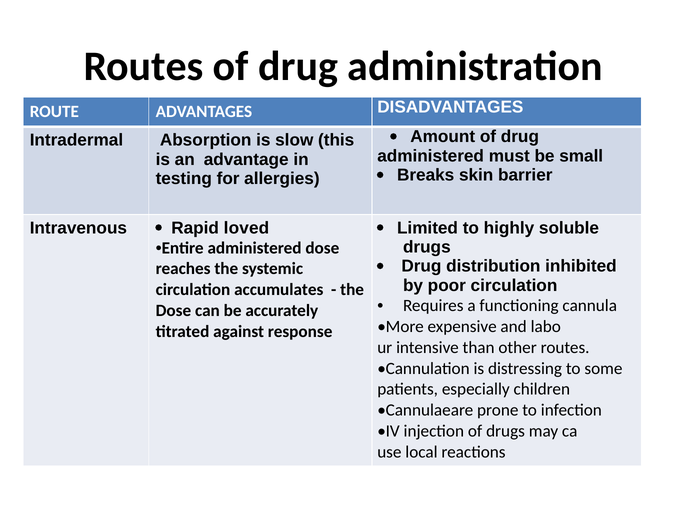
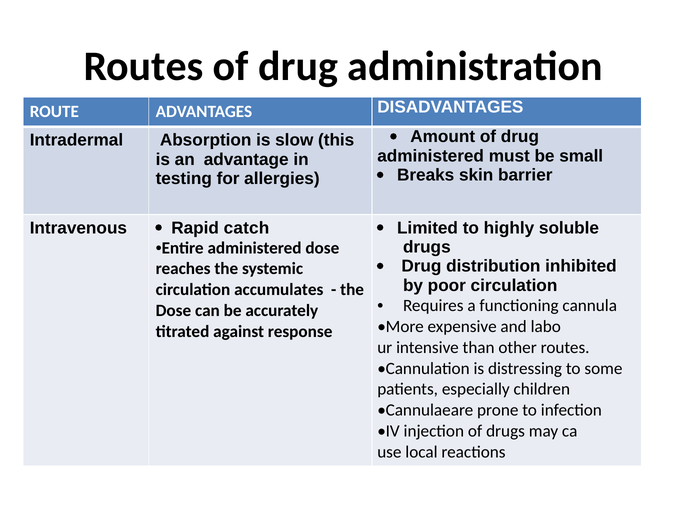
loved: loved -> catch
